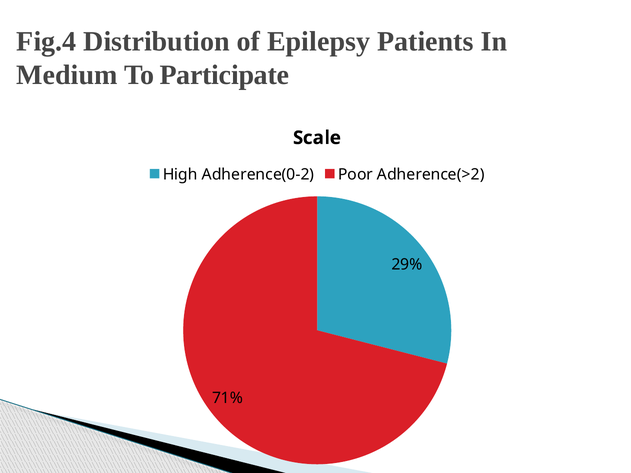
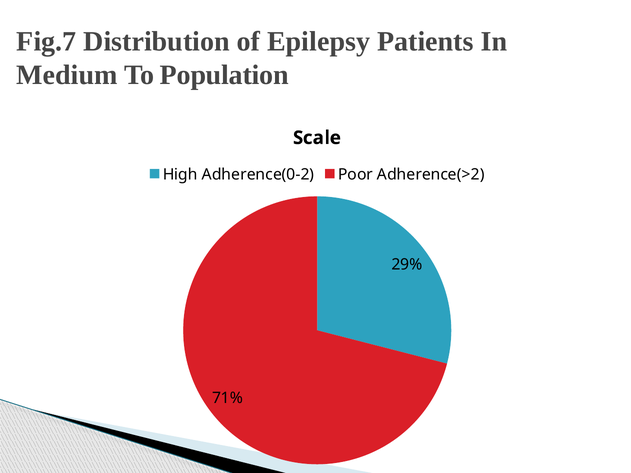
Fig.4: Fig.4 -> Fig.7
Participate: Participate -> Population
